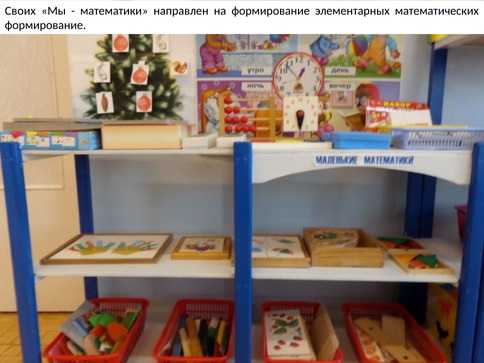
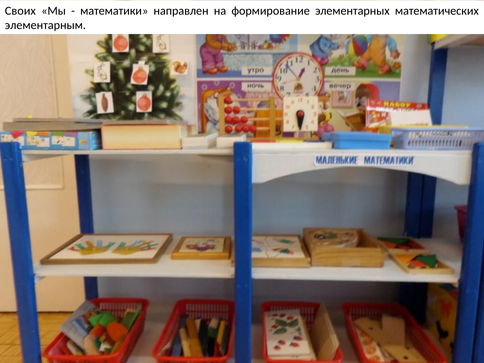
формирование at (45, 25): формирование -> элементарным
